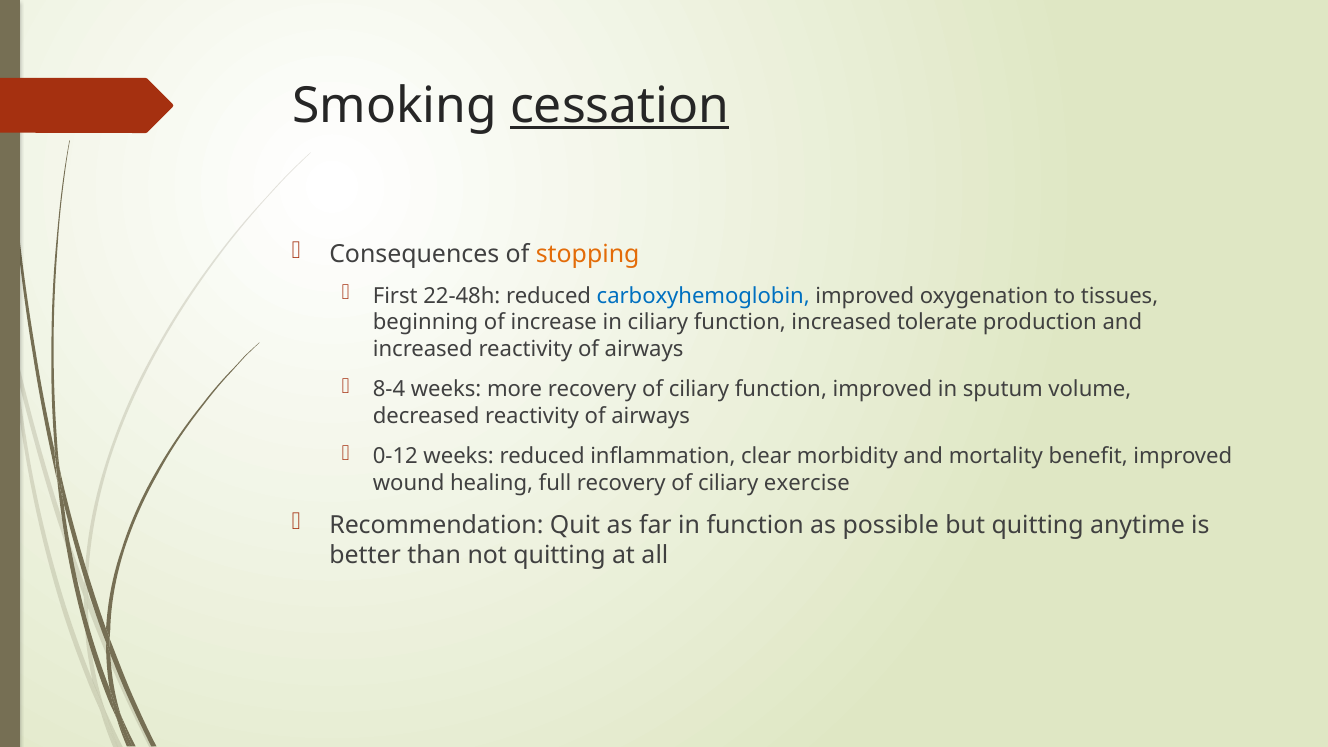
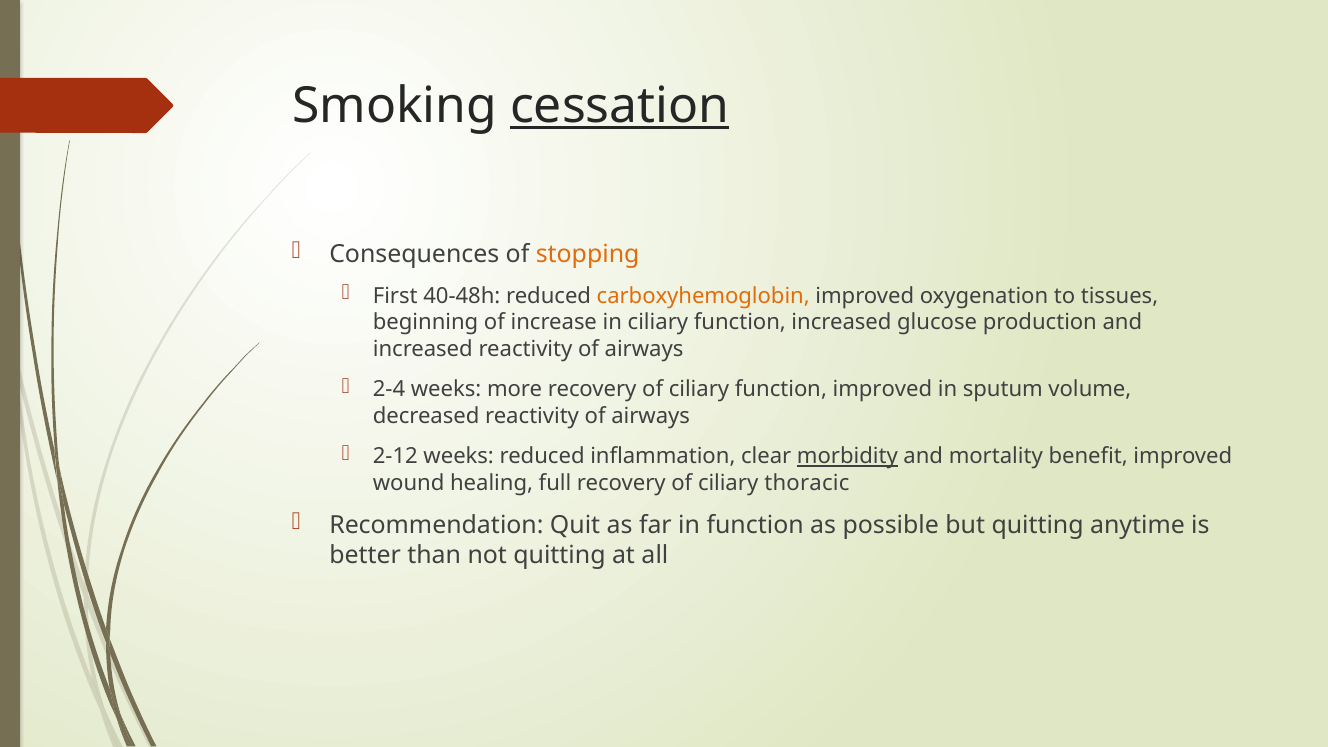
22-48h: 22-48h -> 40-48h
carboxyhemoglobin colour: blue -> orange
tolerate: tolerate -> glucose
8-4: 8-4 -> 2-4
0-12: 0-12 -> 2-12
morbidity underline: none -> present
exercise: exercise -> thoracic
